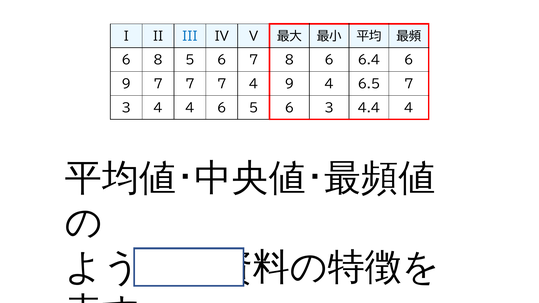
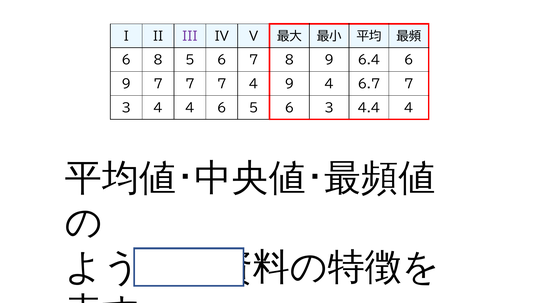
III colour: blue -> purple
8 6: 6 -> 9
6.5: 6.5 -> 6.7
